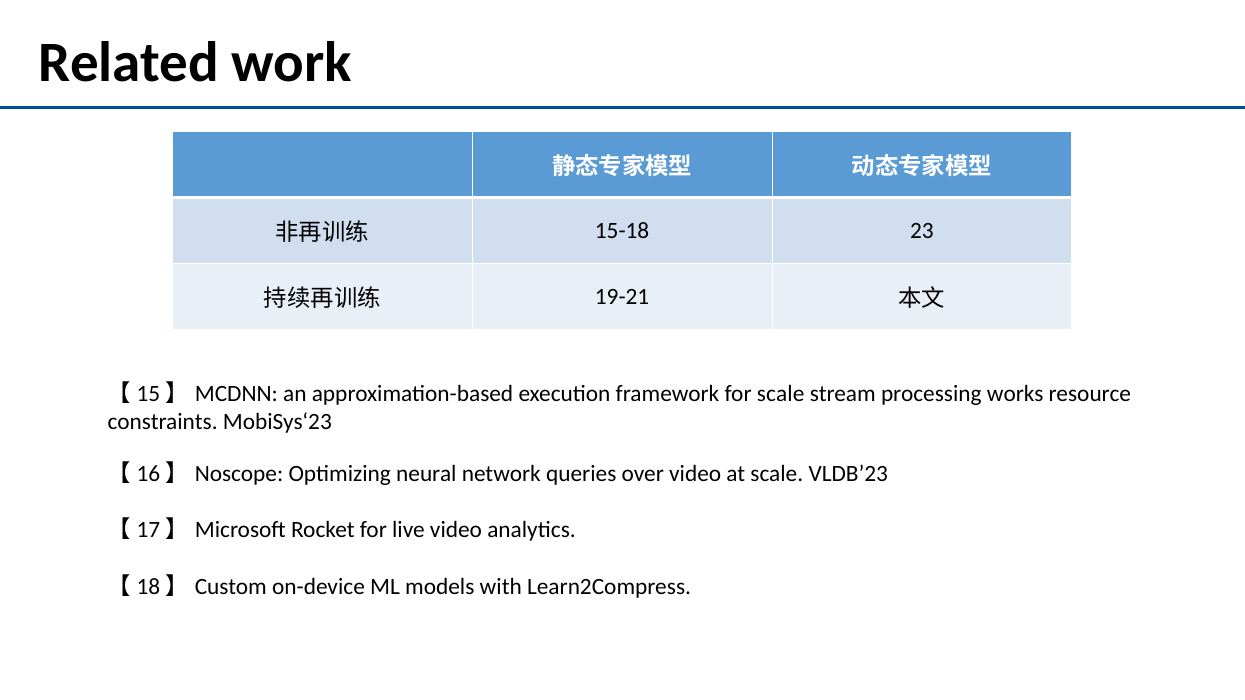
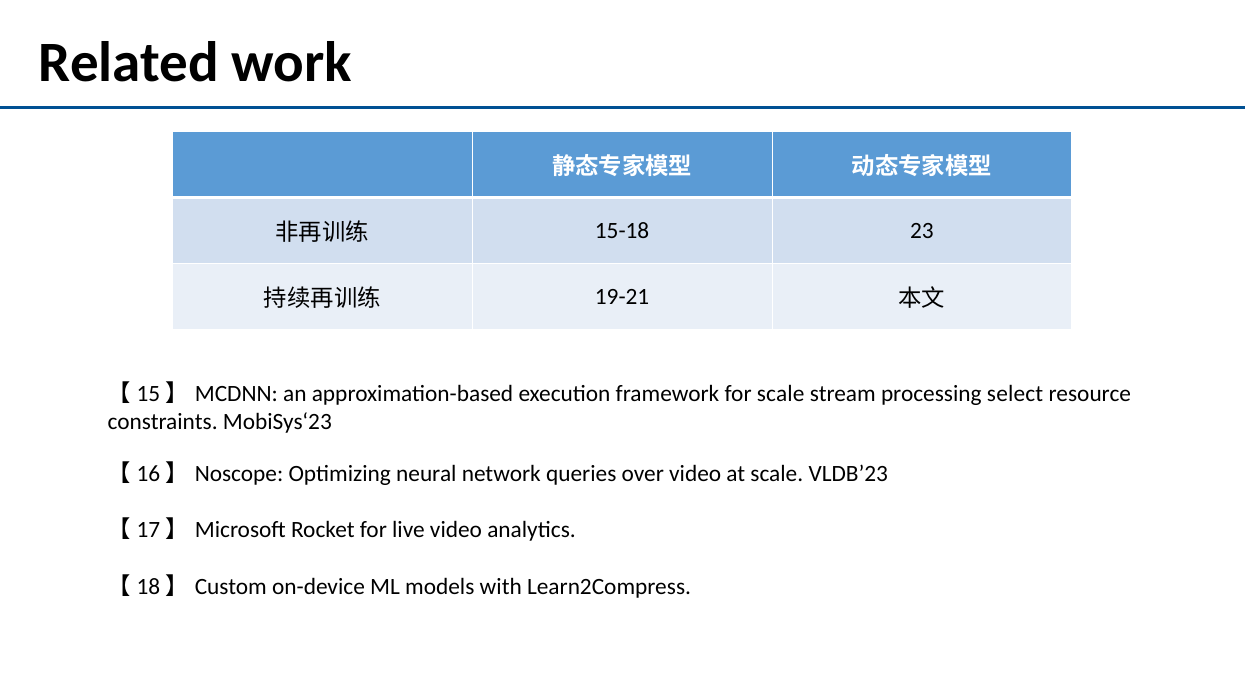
works: works -> select
